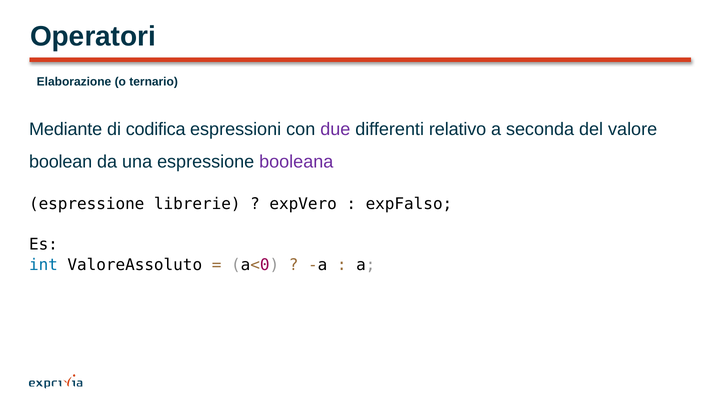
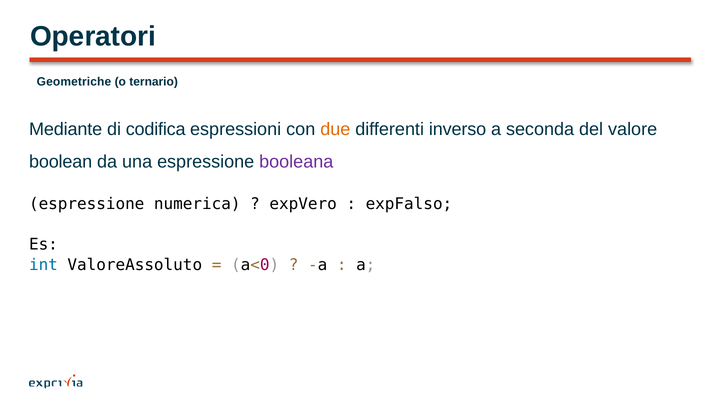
Elaborazione: Elaborazione -> Geometriche
due colour: purple -> orange
relativo: relativo -> inverso
librerie: librerie -> numerica
